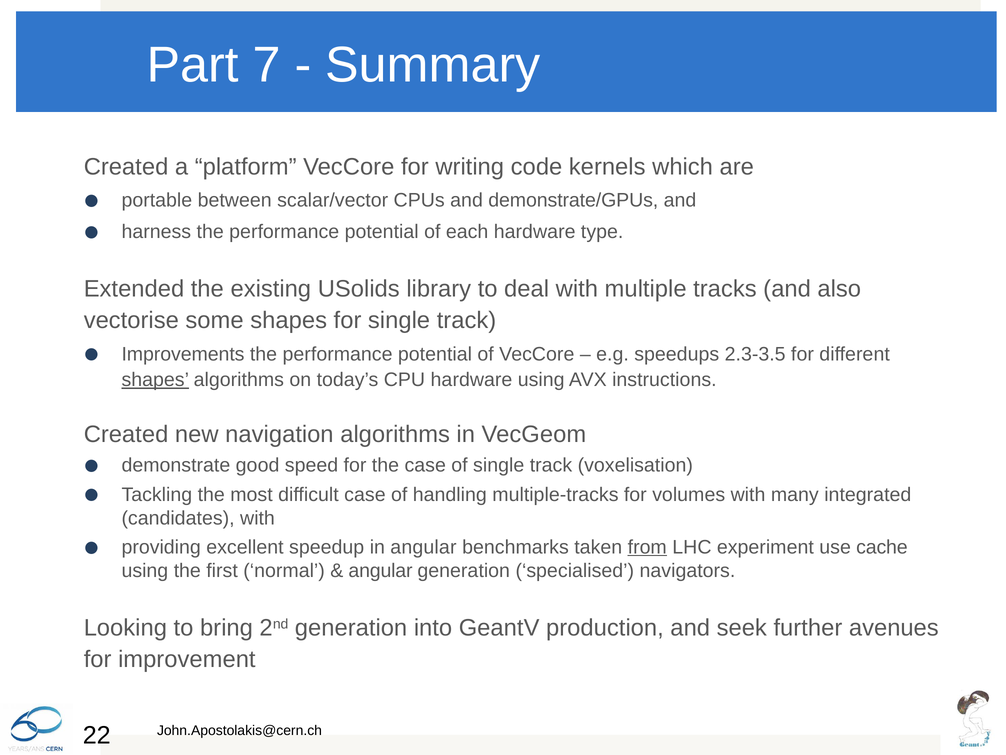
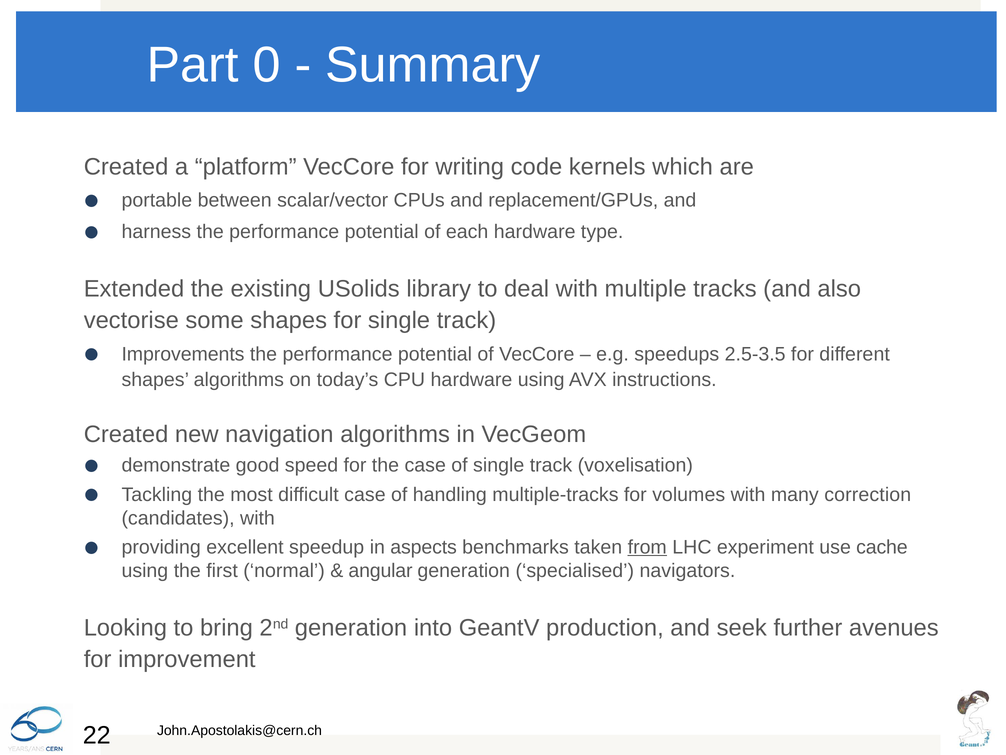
7: 7 -> 0
demonstrate/GPUs: demonstrate/GPUs -> replacement/GPUs
2.3-3.5: 2.3-3.5 -> 2.5-3.5
shapes at (155, 380) underline: present -> none
integrated: integrated -> correction
in angular: angular -> aspects
